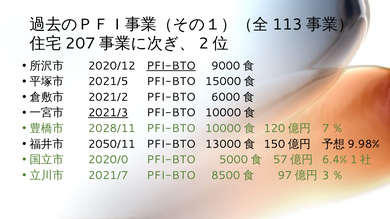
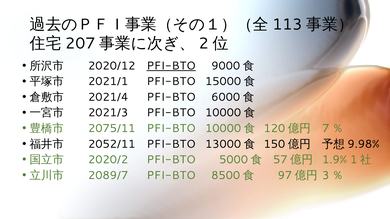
2021/5: 2021/5 -> 2021/1
2021/2: 2021/2 -> 2021/4
2021/3 underline: present -> none
2028/11: 2028/11 -> 2075/11
2050/11: 2050/11 -> 2052/11
2020/0: 2020/0 -> 2020/2
6.4%: 6.4% -> 1.9%
2021/7: 2021/7 -> 2089/7
